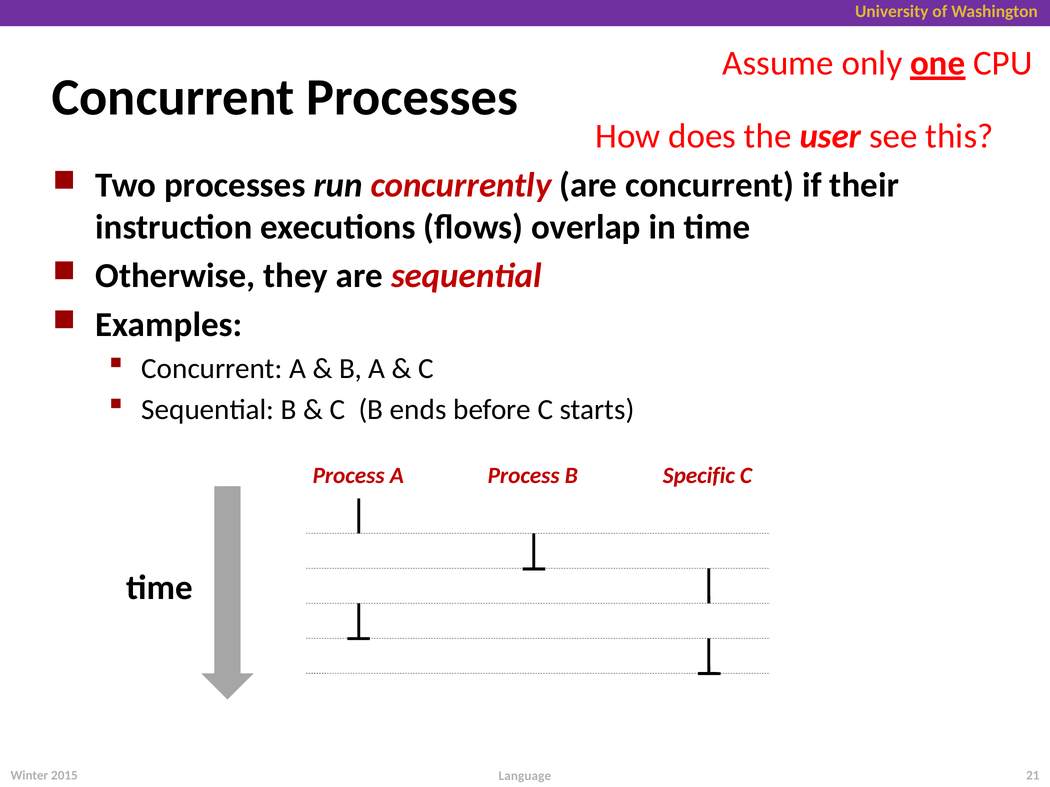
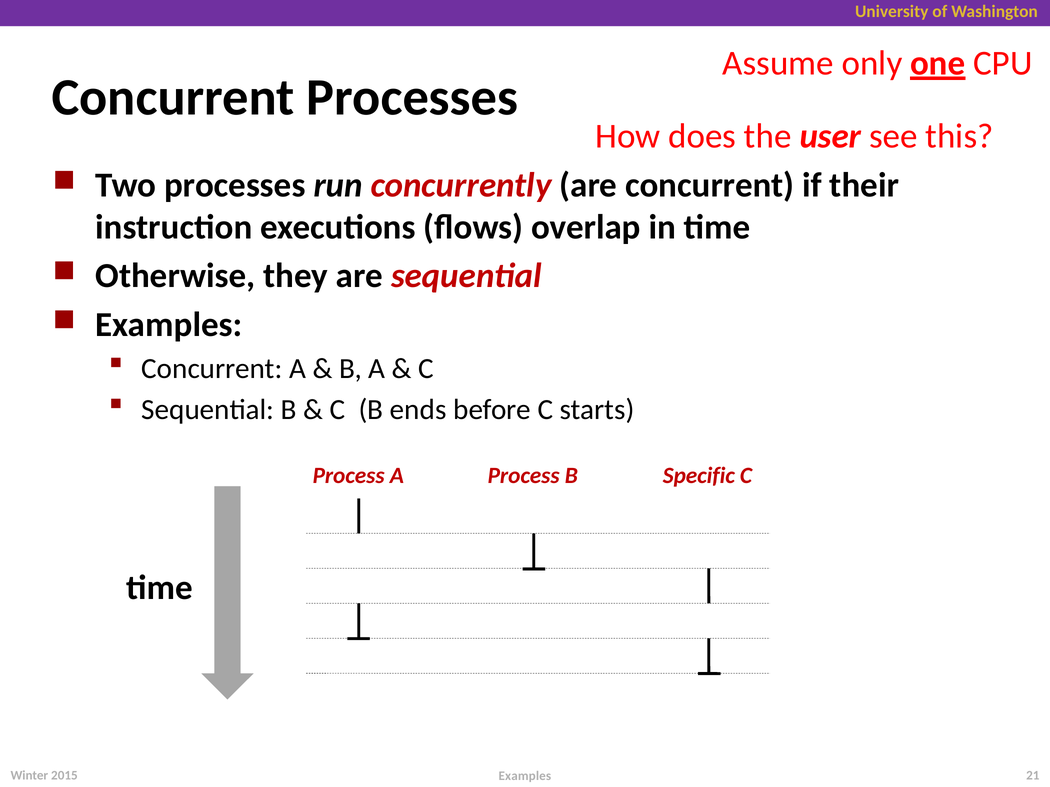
Language at (525, 776): Language -> Examples
